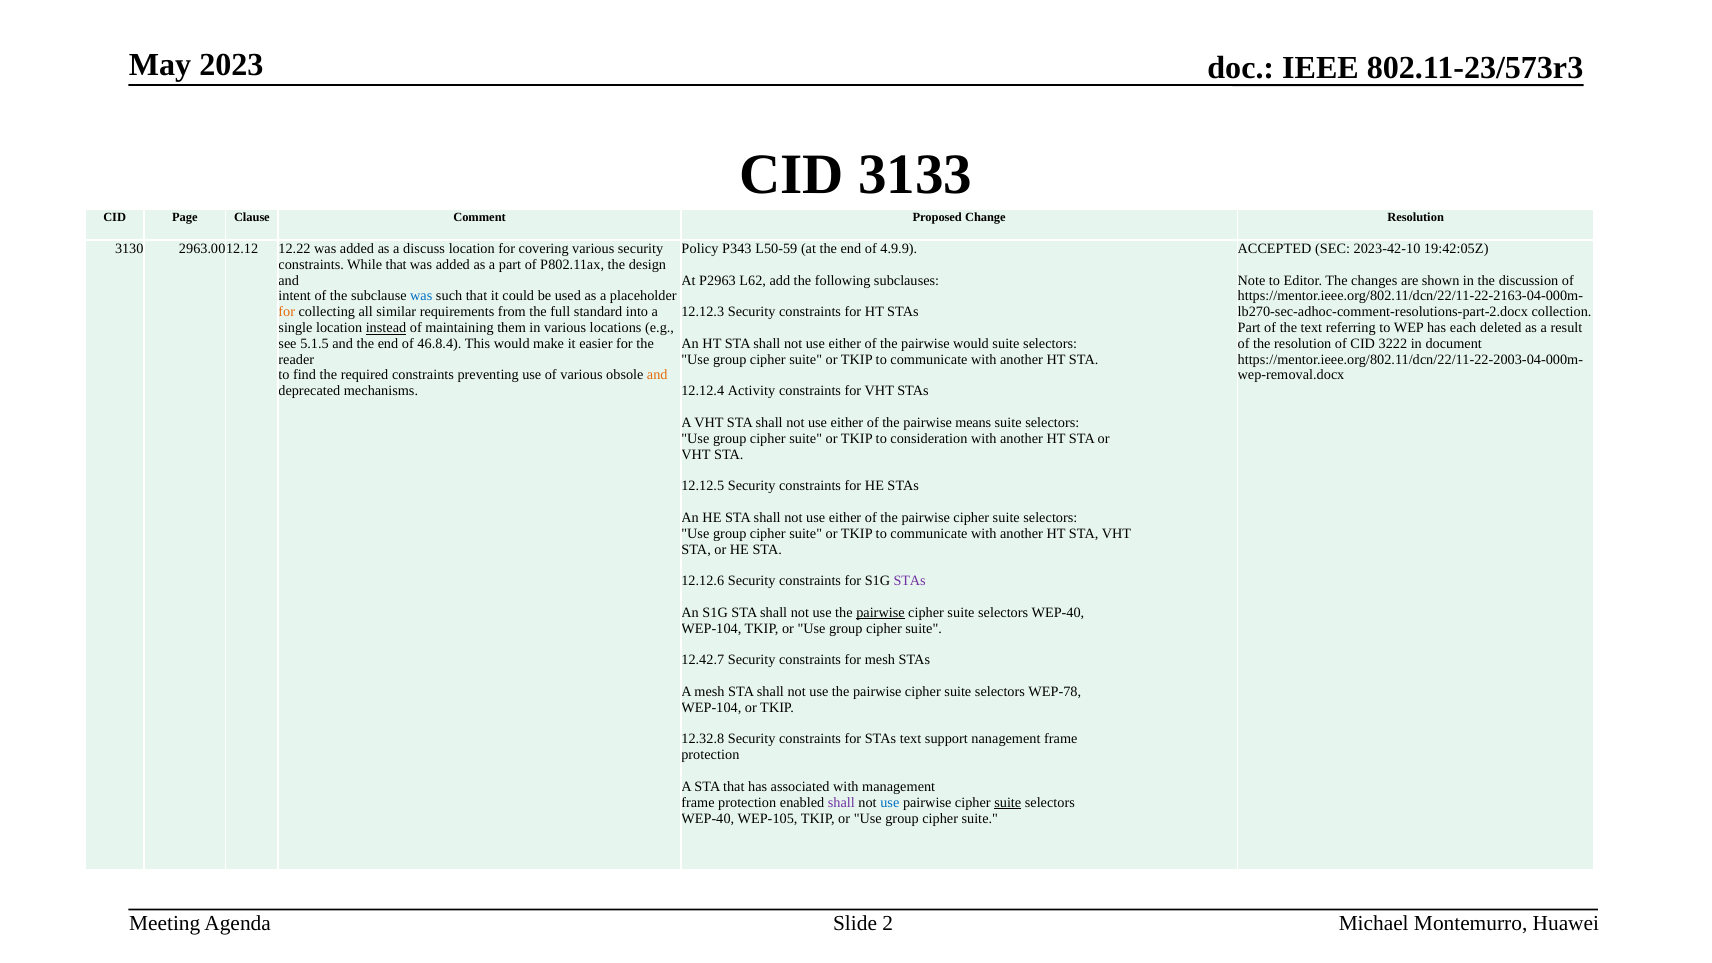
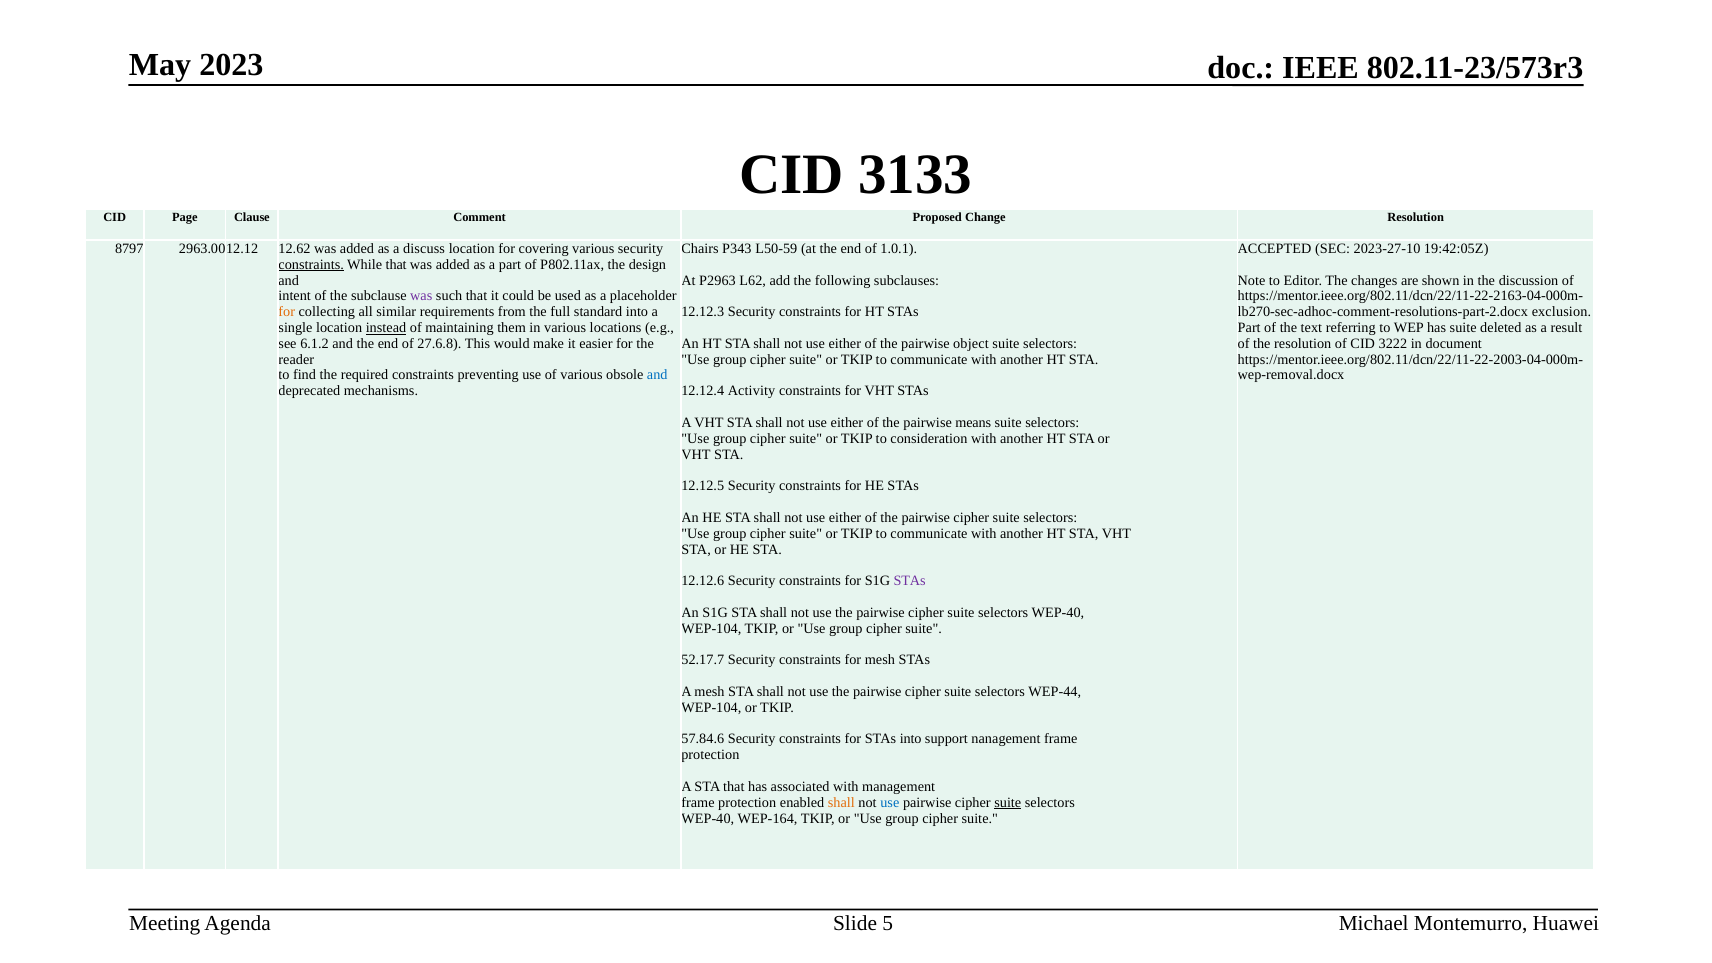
3130: 3130 -> 8797
12.22: 12.22 -> 12.62
Policy: Policy -> Chairs
4.9.9: 4.9.9 -> 1.0.1
2023-42-10: 2023-42-10 -> 2023-27-10
constraints at (311, 265) underline: none -> present
was at (421, 296) colour: blue -> purple
collection: collection -> exclusion
has each: each -> suite
5.1.5: 5.1.5 -> 6.1.2
46.8.4: 46.8.4 -> 27.6.8
pairwise would: would -> object
and at (657, 375) colour: orange -> blue
pairwise at (880, 613) underline: present -> none
12.42.7: 12.42.7 -> 52.17.7
WEP-78: WEP-78 -> WEP-44
12.32.8: 12.32.8 -> 57.84.6
STAs text: text -> into
shall at (841, 802) colour: purple -> orange
WEP-105: WEP-105 -> WEP-164
2: 2 -> 5
